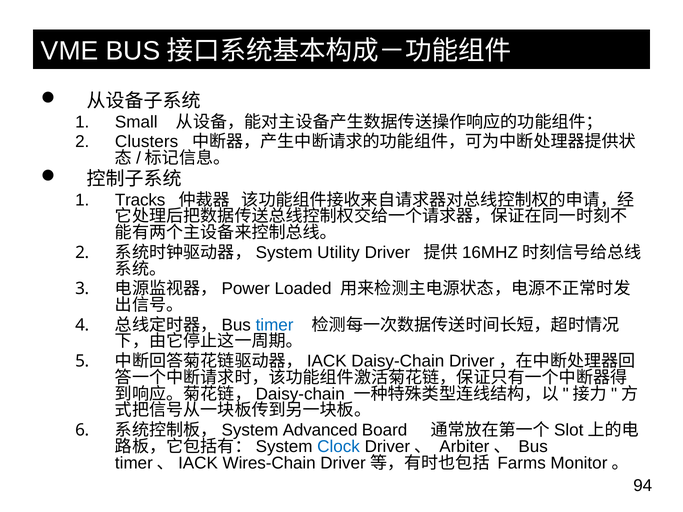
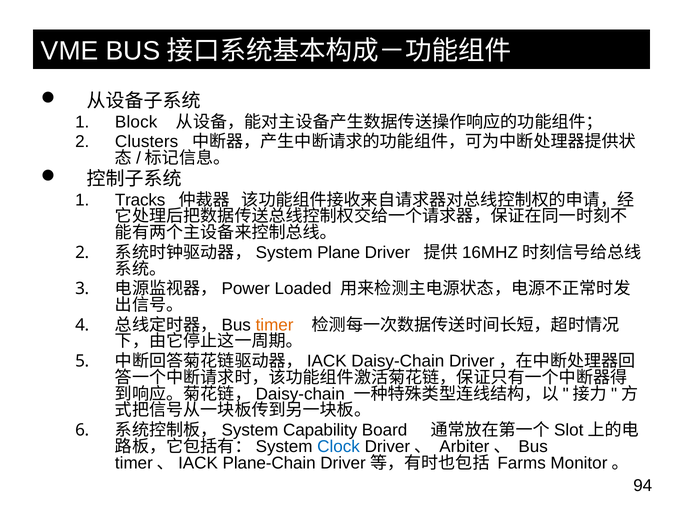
Small: Small -> Block
Utility: Utility -> Plane
timer colour: blue -> orange
Advanced: Advanced -> Capability
Wires-Chain: Wires-Chain -> Plane-Chain
